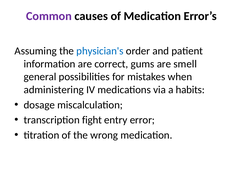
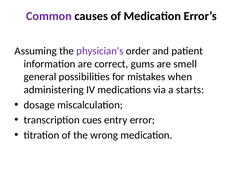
physician's colour: blue -> purple
habits: habits -> starts
fight: fight -> cues
